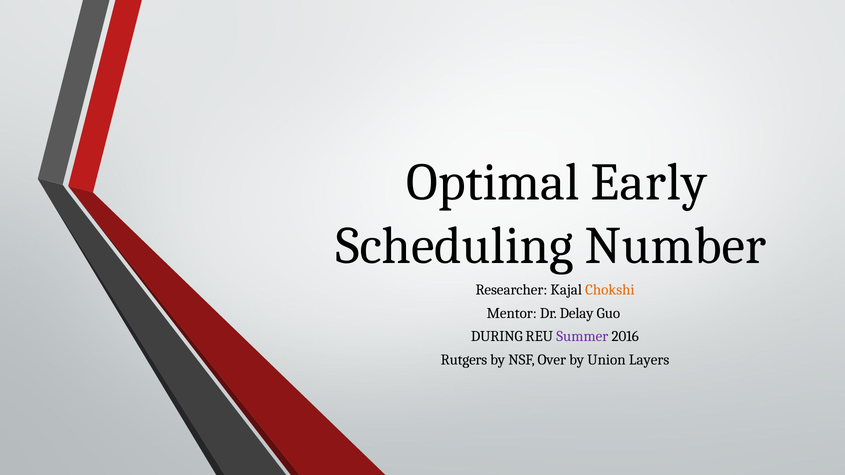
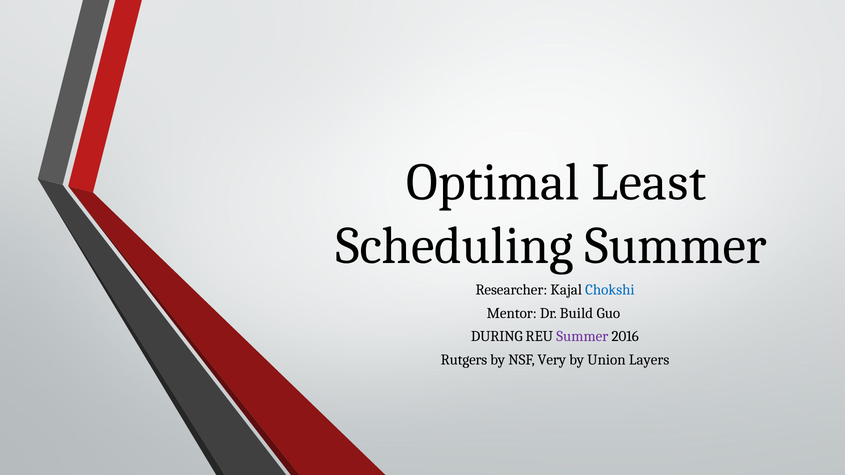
Early: Early -> Least
Scheduling Number: Number -> Summer
Chokshi colour: orange -> blue
Delay: Delay -> Build
Over: Over -> Very
